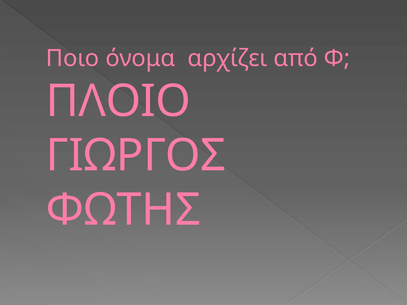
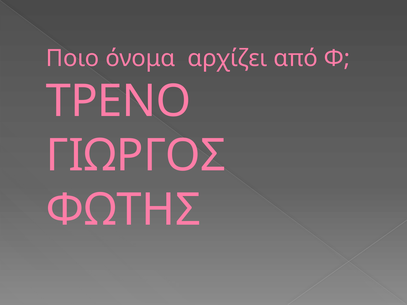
ΠΛΟΙΟ: ΠΛΟΙΟ -> ΤΡΕΝΟ
